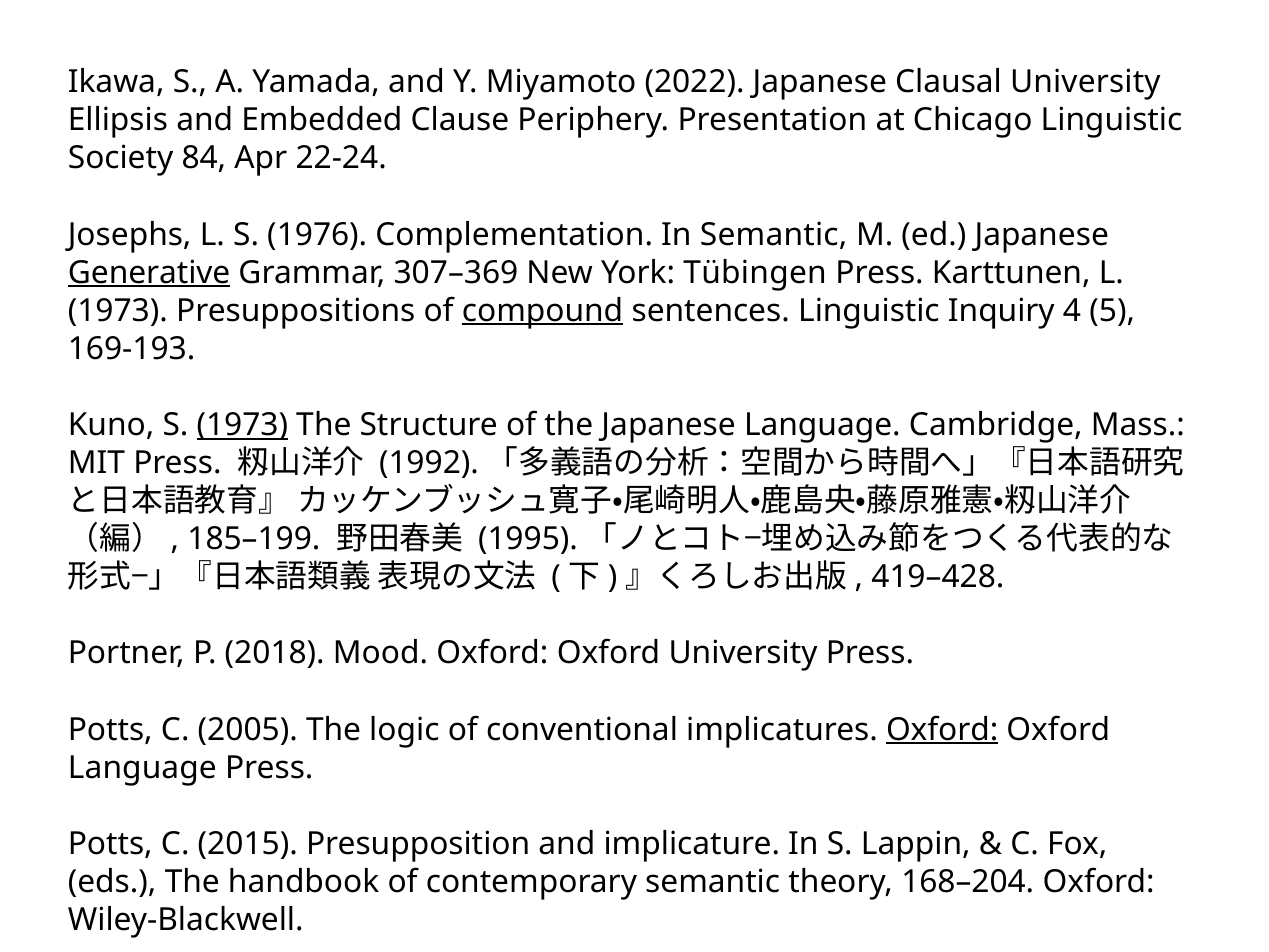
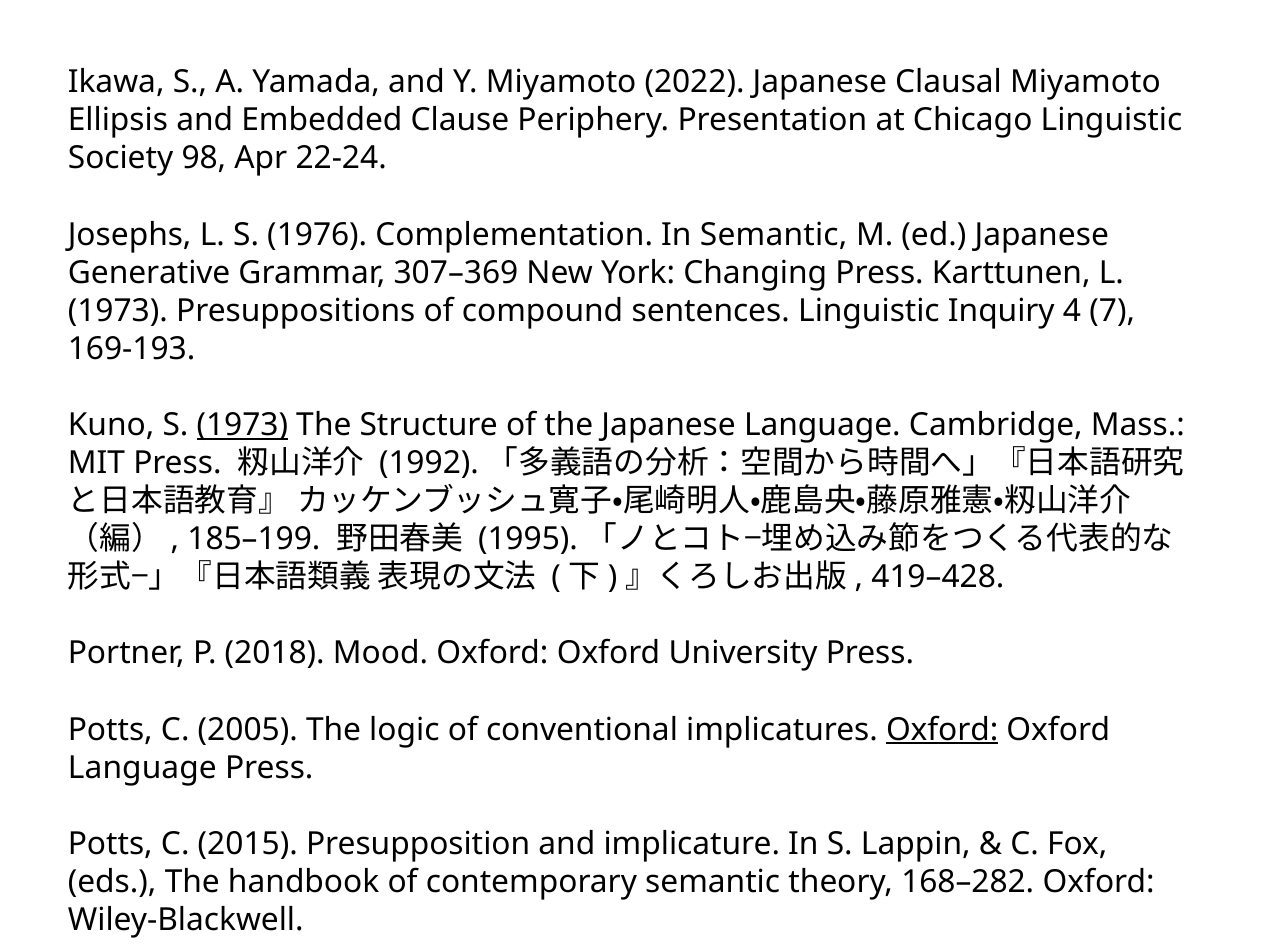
Clausal University: University -> Miyamoto
84: 84 -> 98
Generative underline: present -> none
Tübingen: Tübingen -> Changing
compound underline: present -> none
5: 5 -> 7
168–204: 168–204 -> 168–282
